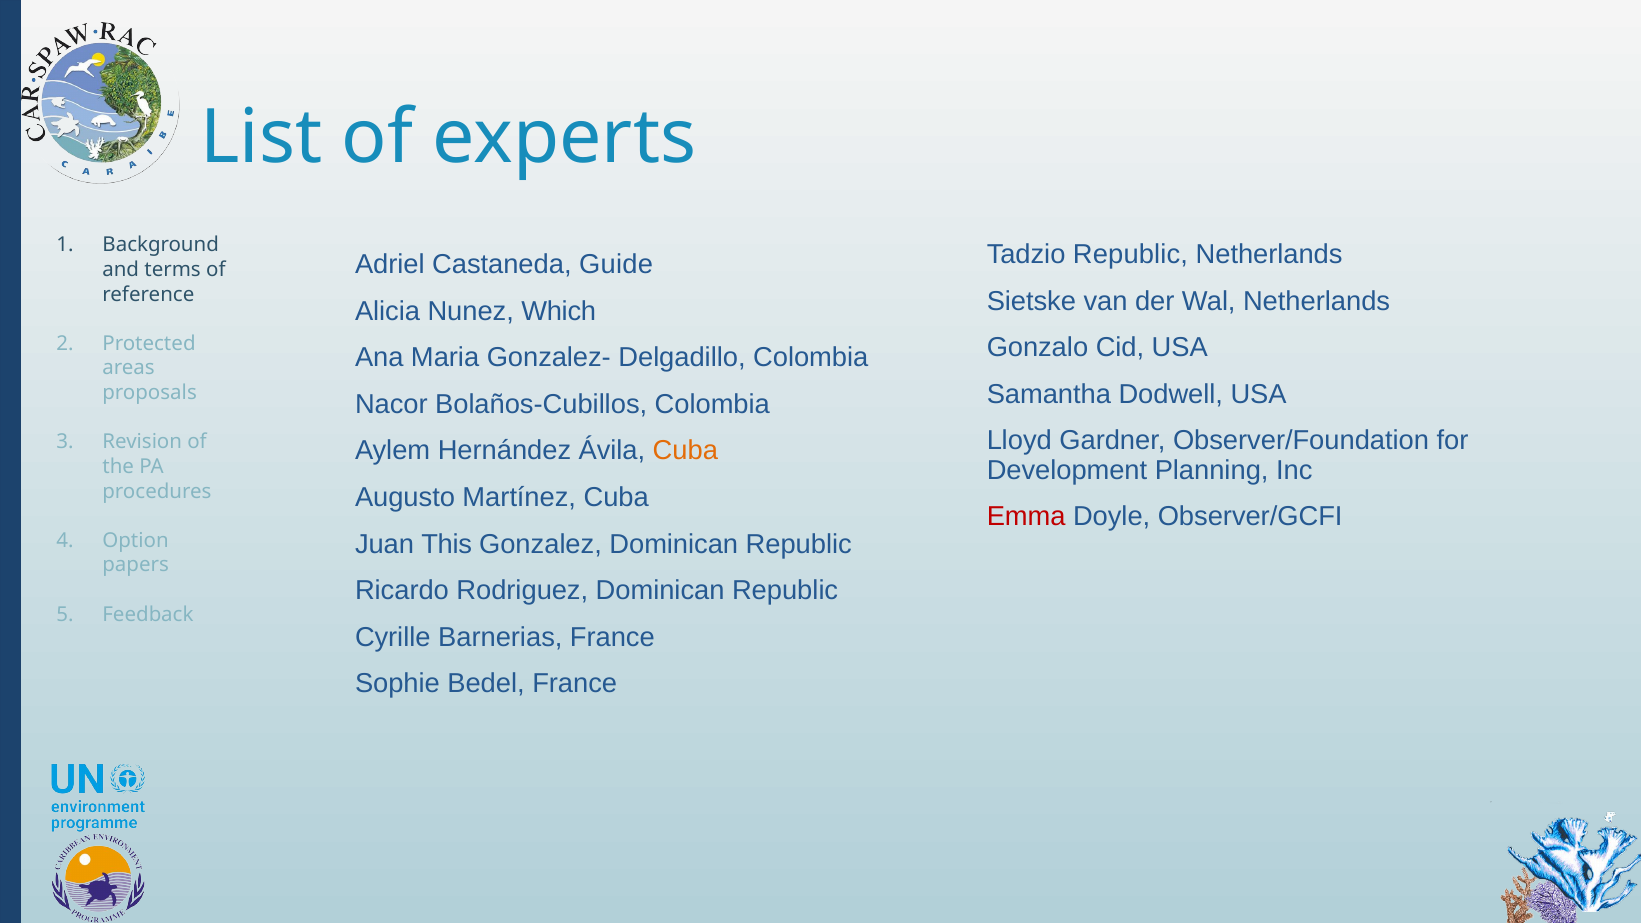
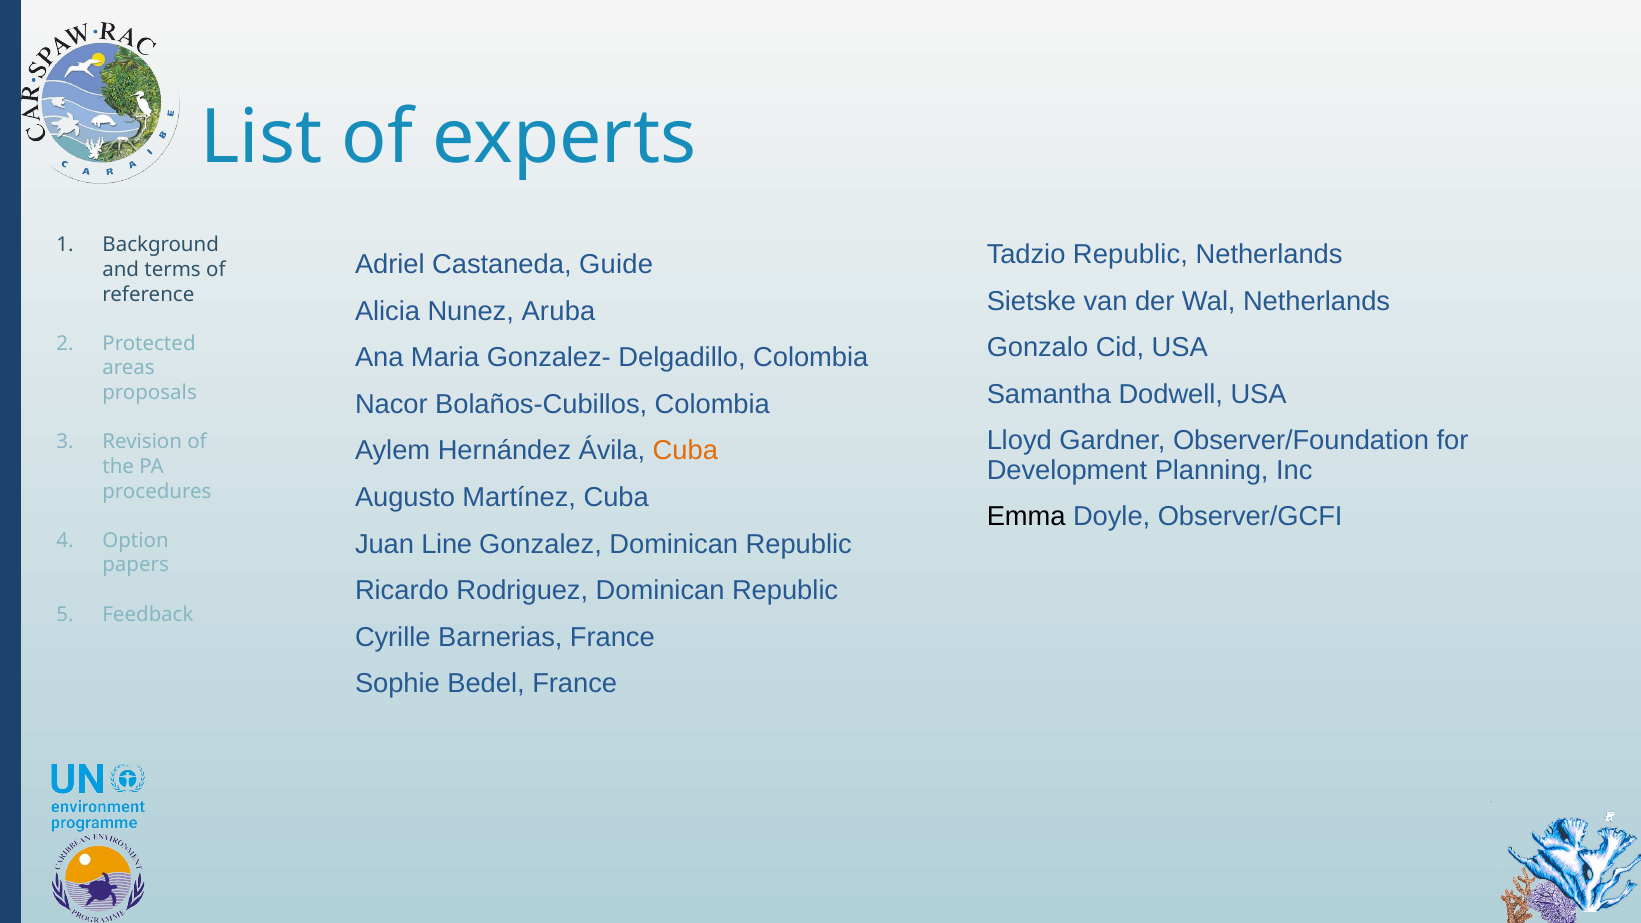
Which: Which -> Aruba
Emma colour: red -> black
This: This -> Line
